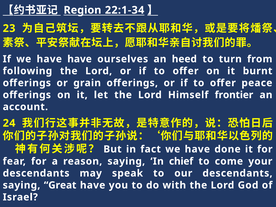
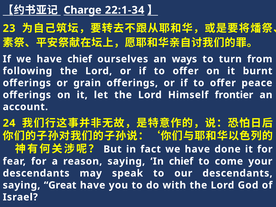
Region: Region -> Charge
have have: have -> chief
heed: heed -> ways
